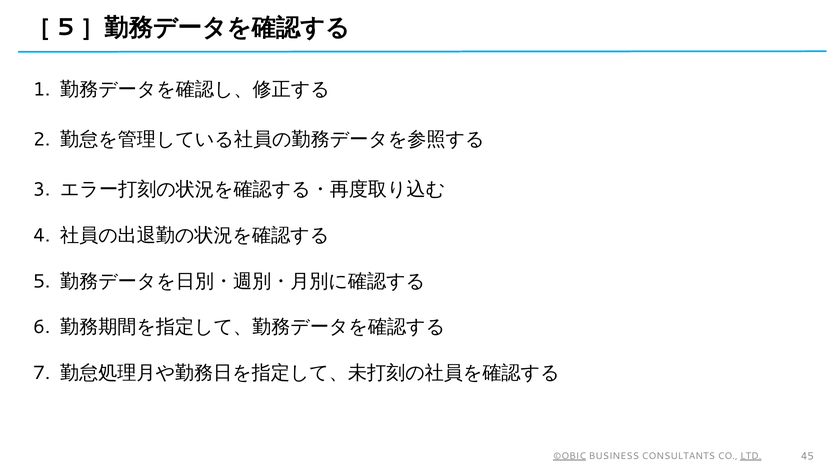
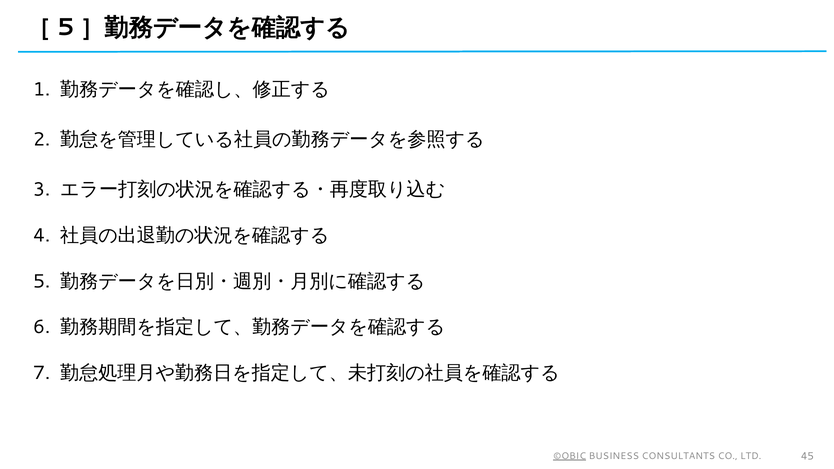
LTD underline: present -> none
